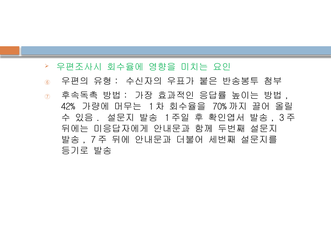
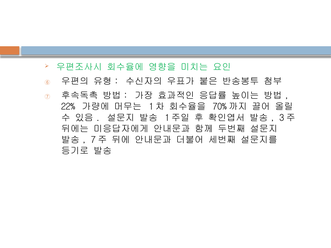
42%: 42% -> 22%
